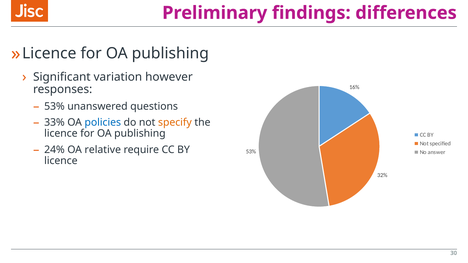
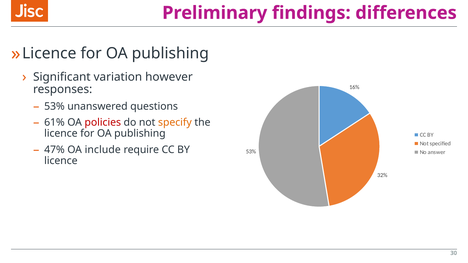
33%: 33% -> 61%
policies colour: blue -> red
24%: 24% -> 47%
relative: relative -> include
